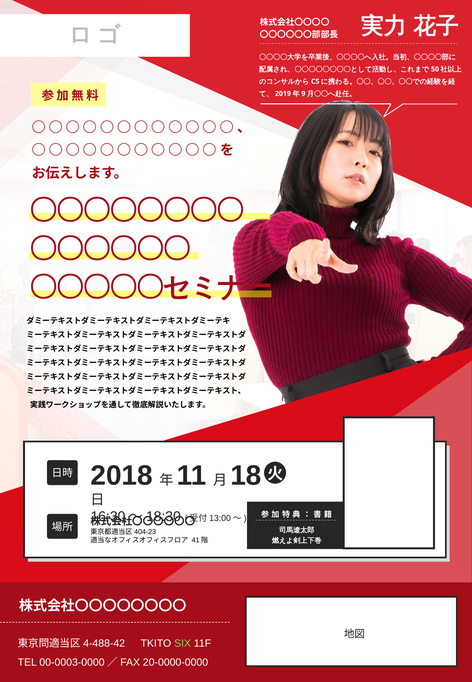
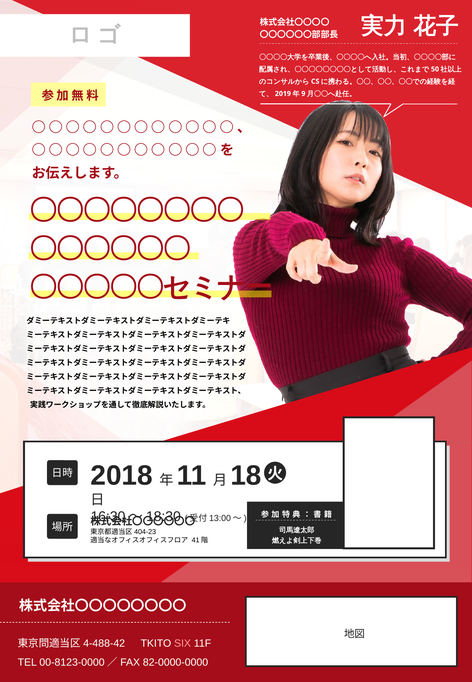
SIX colour: light green -> pink
00-0003-0000: 00-0003-0000 -> 00-8123-0000
20-0000-0000: 20-0000-0000 -> 82-0000-0000
